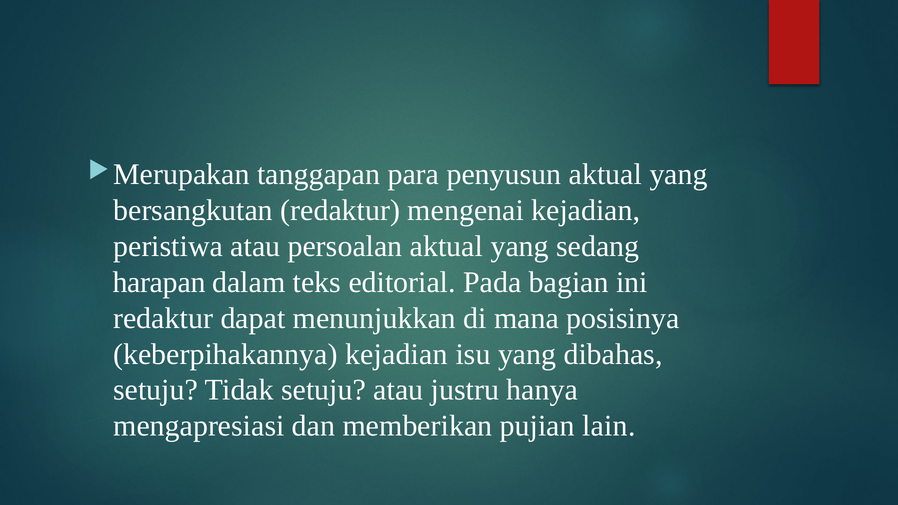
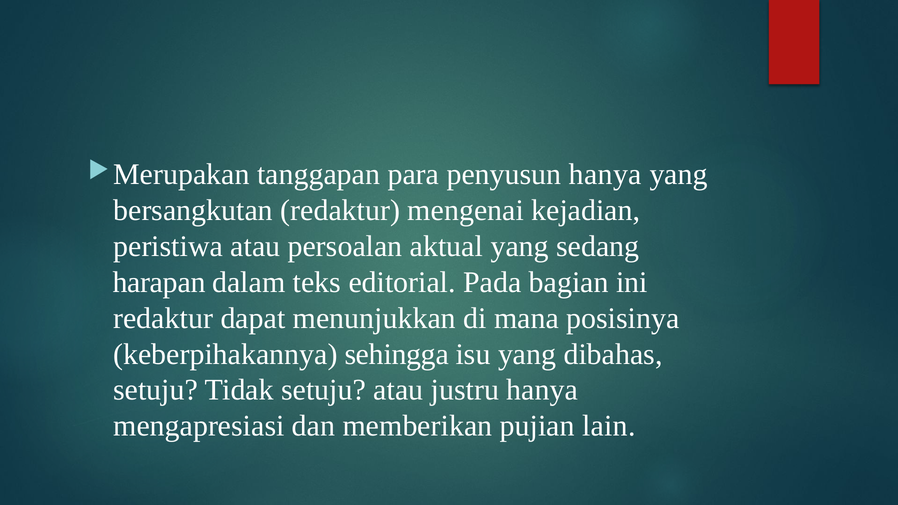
penyusun aktual: aktual -> hanya
keberpihakannya kejadian: kejadian -> sehingga
